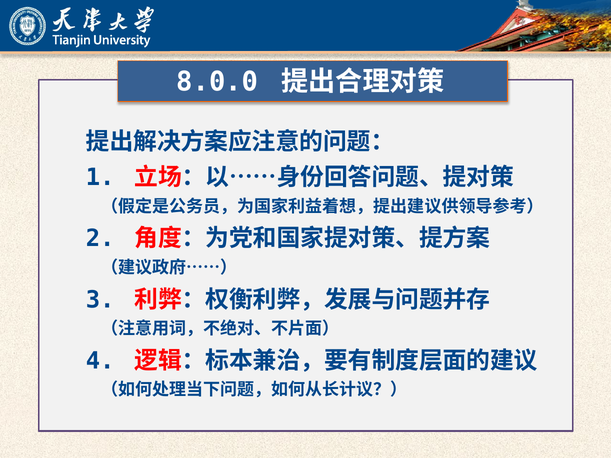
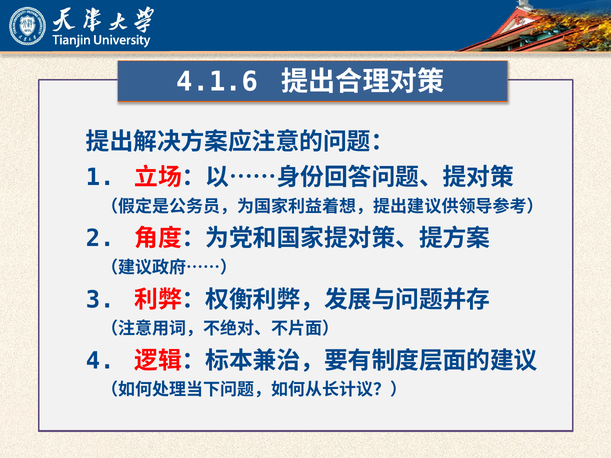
8.0.0: 8.0.0 -> 4.1.6
